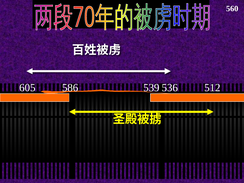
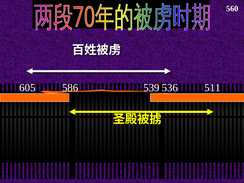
512: 512 -> 511
